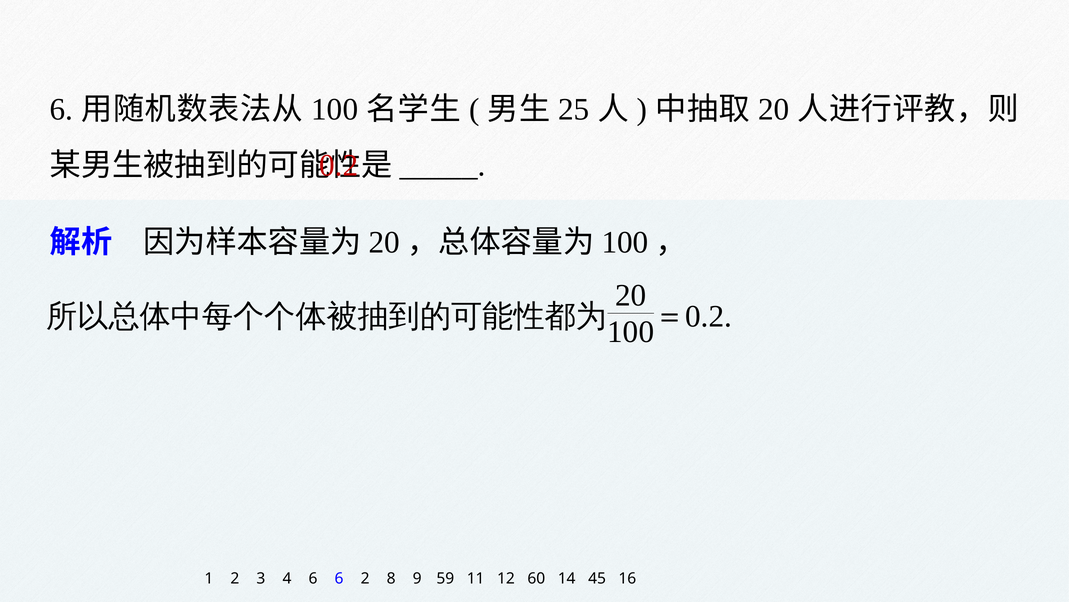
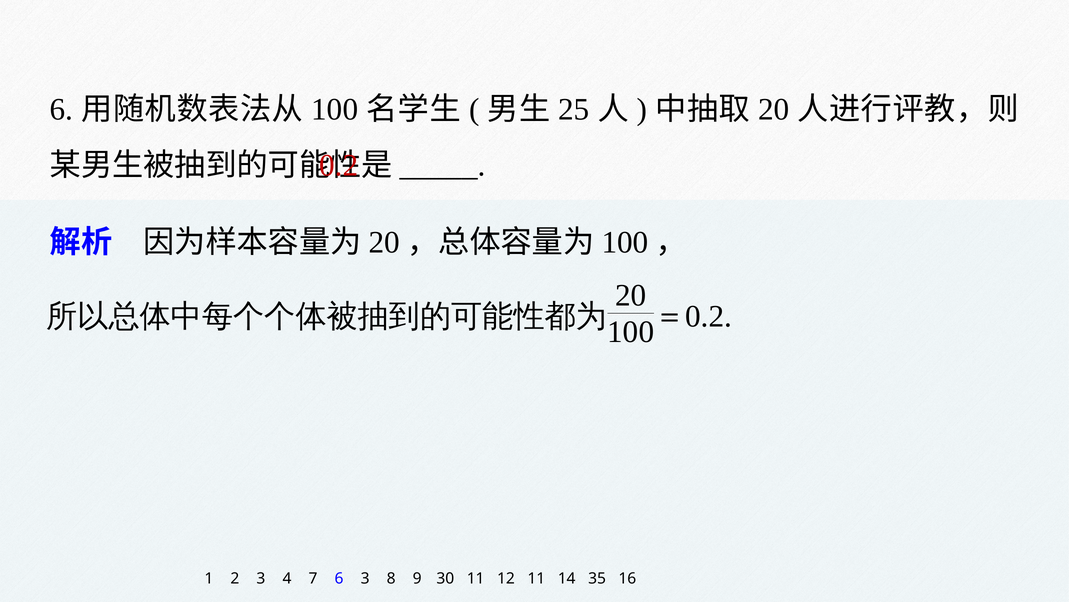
4 6: 6 -> 7
6 2: 2 -> 3
59: 59 -> 30
12 60: 60 -> 11
45: 45 -> 35
